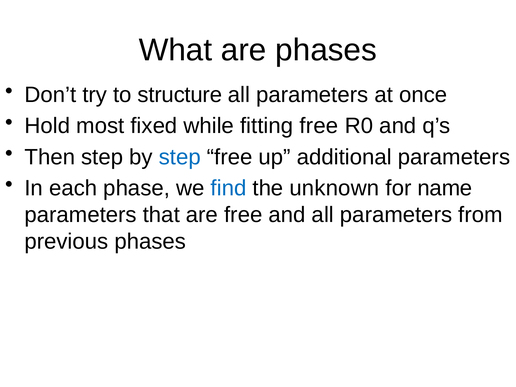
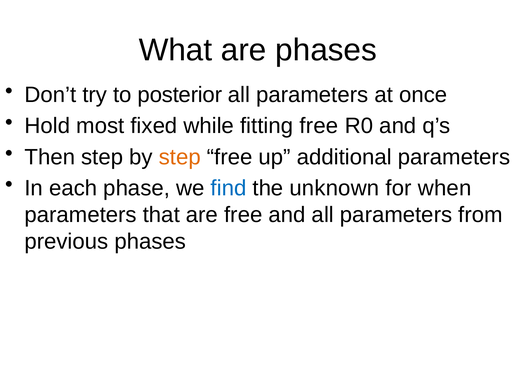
structure: structure -> posterior
step at (180, 157) colour: blue -> orange
name: name -> when
